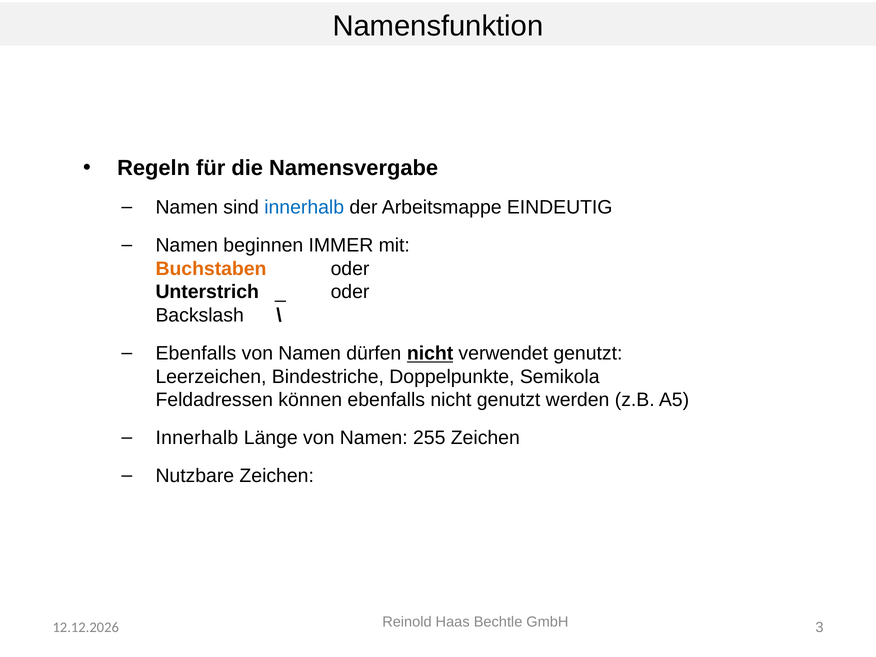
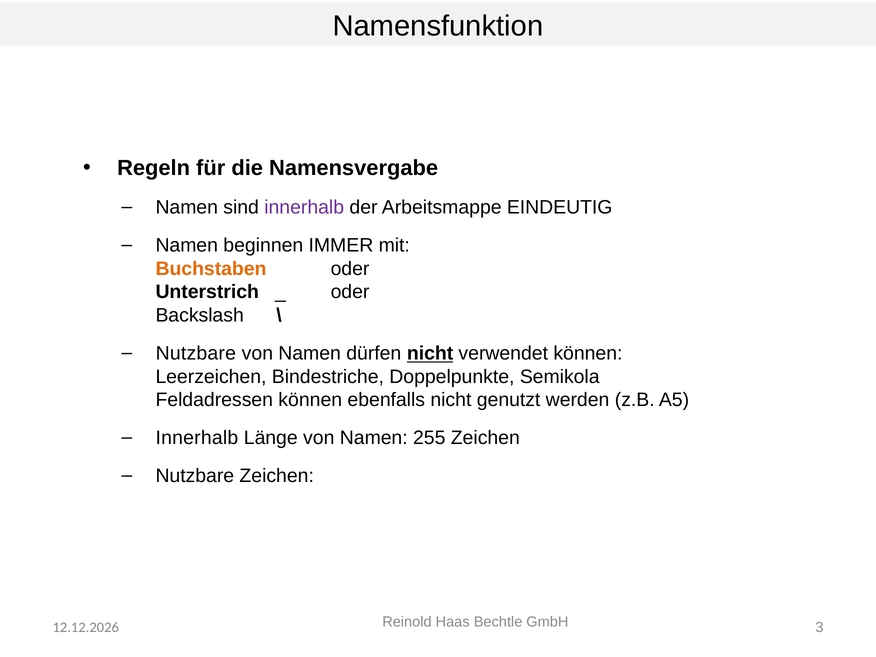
innerhalb at (304, 207) colour: blue -> purple
Ebenfalls at (196, 353): Ebenfalls -> Nutzbare
verwendet genutzt: genutzt -> können
